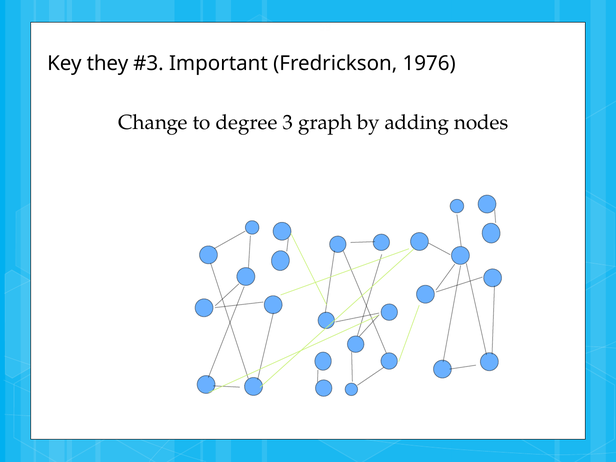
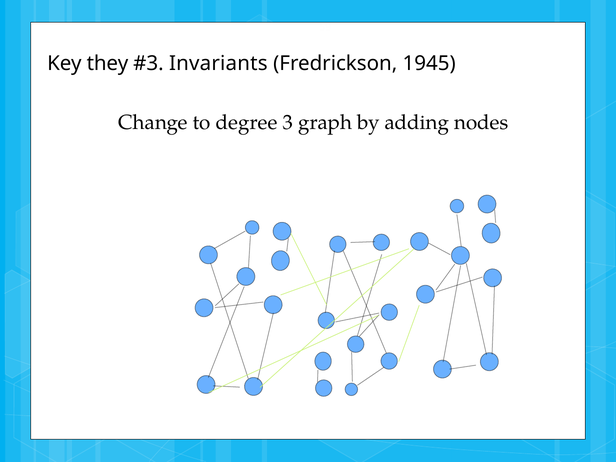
Important: Important -> Invariants
1976: 1976 -> 1945
